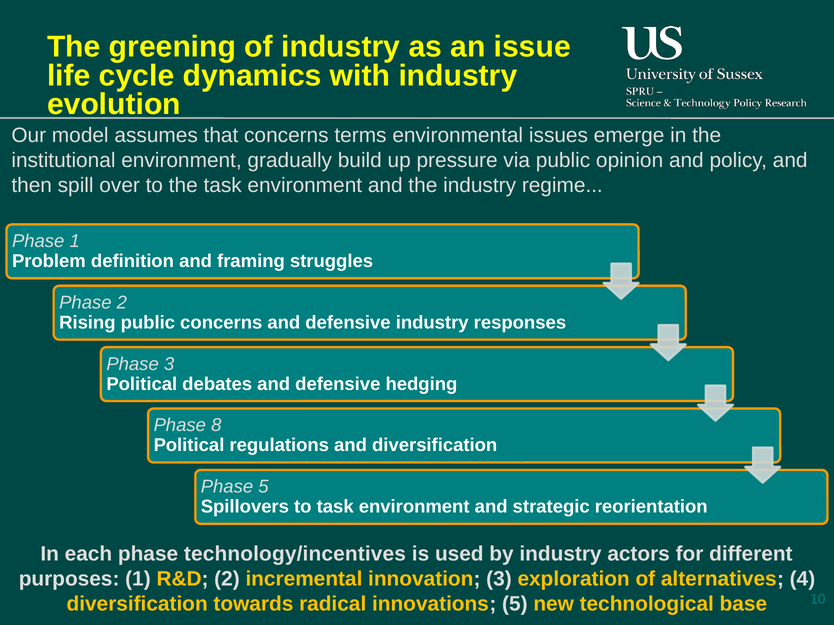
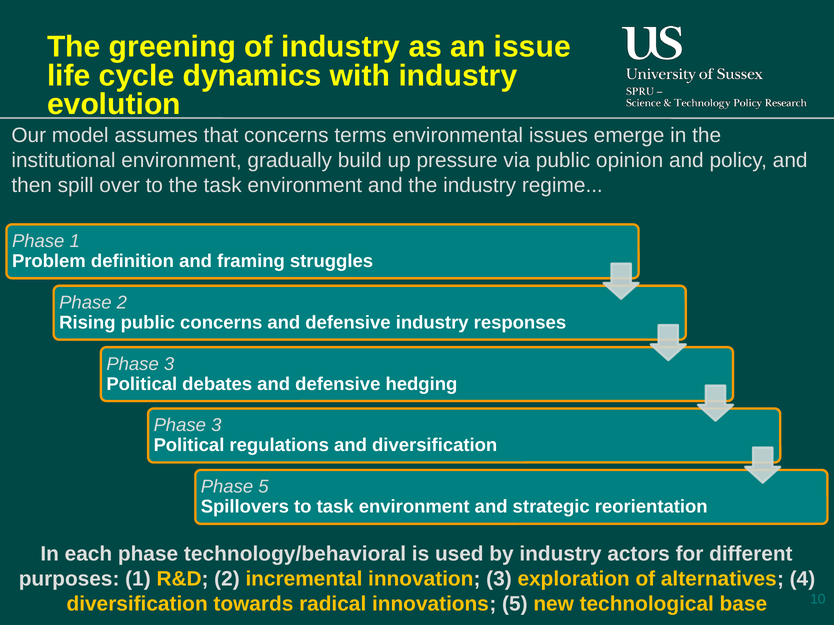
8 at (216, 426): 8 -> 3
technology/incentives: technology/incentives -> technology/behavioral
